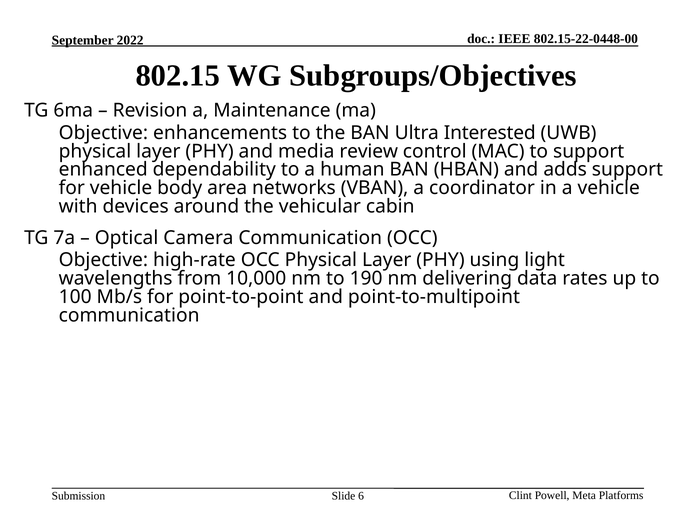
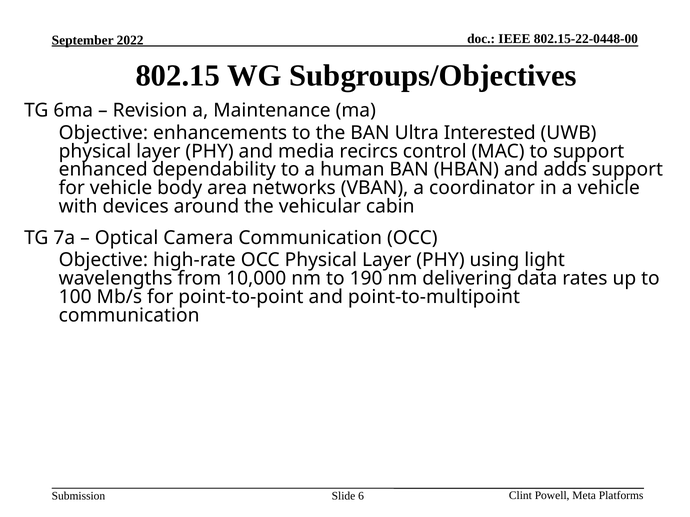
review: review -> recircs
